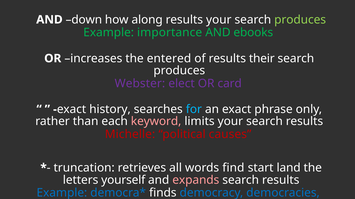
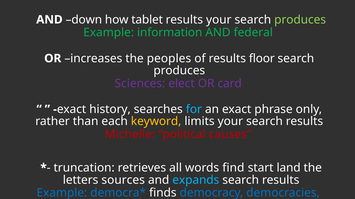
along: along -> tablet
importance: importance -> information
ebooks: ebooks -> federal
entered: entered -> peoples
their: their -> floor
Webster: Webster -> Sciences
keyword colour: pink -> yellow
yourself: yourself -> sources
expands colour: pink -> light blue
